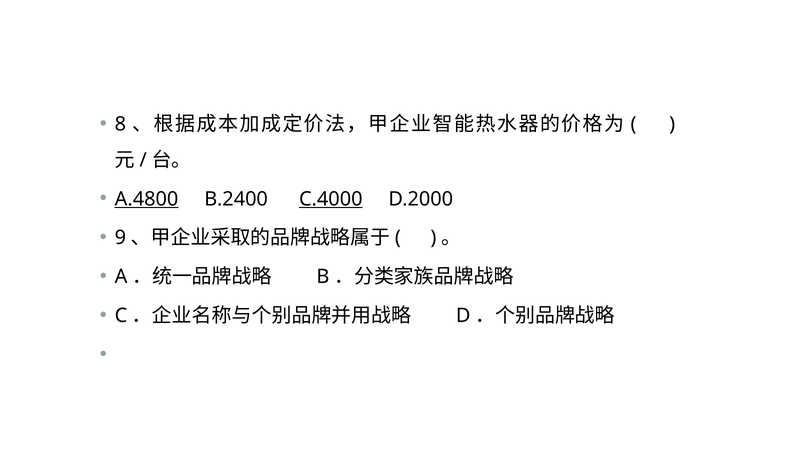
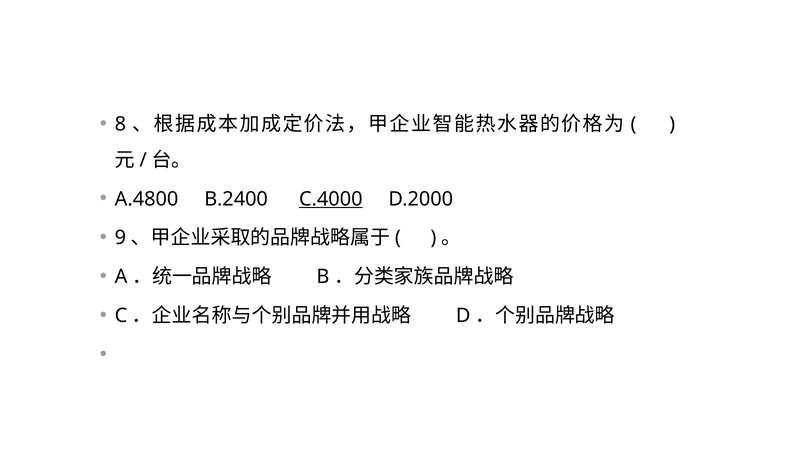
A.4800 underline: present -> none
